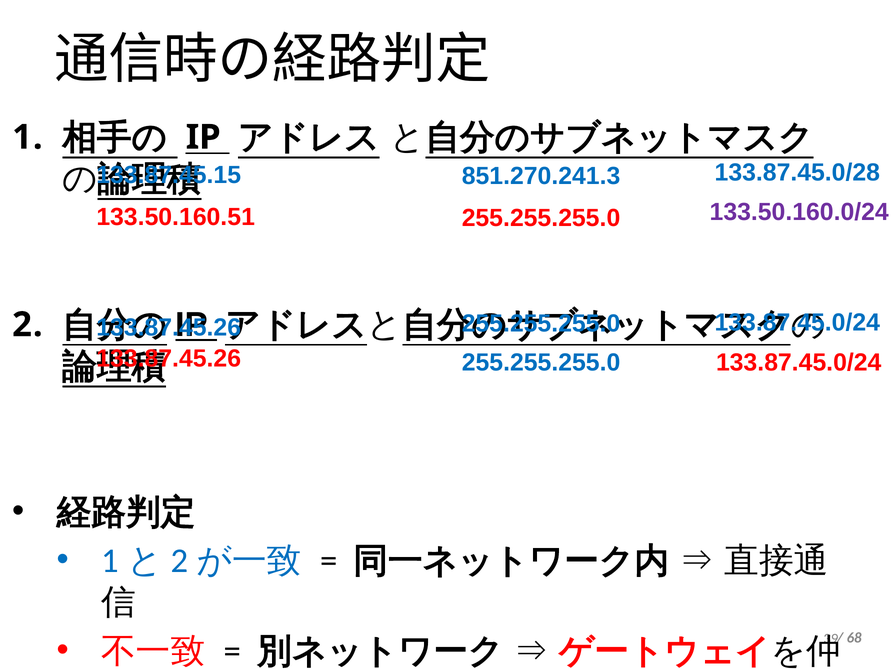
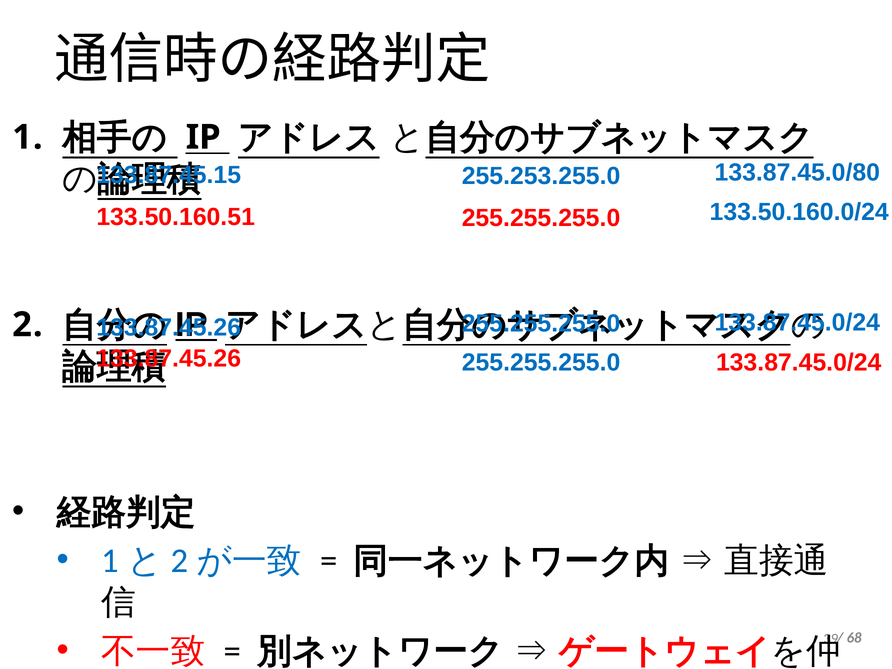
133.87.45.0/28: 133.87.45.0/28 -> 133.87.45.0/80
851.270.241.3: 851.270.241.3 -> 255.253.255.0
133.50.160.0/24 colour: purple -> blue
